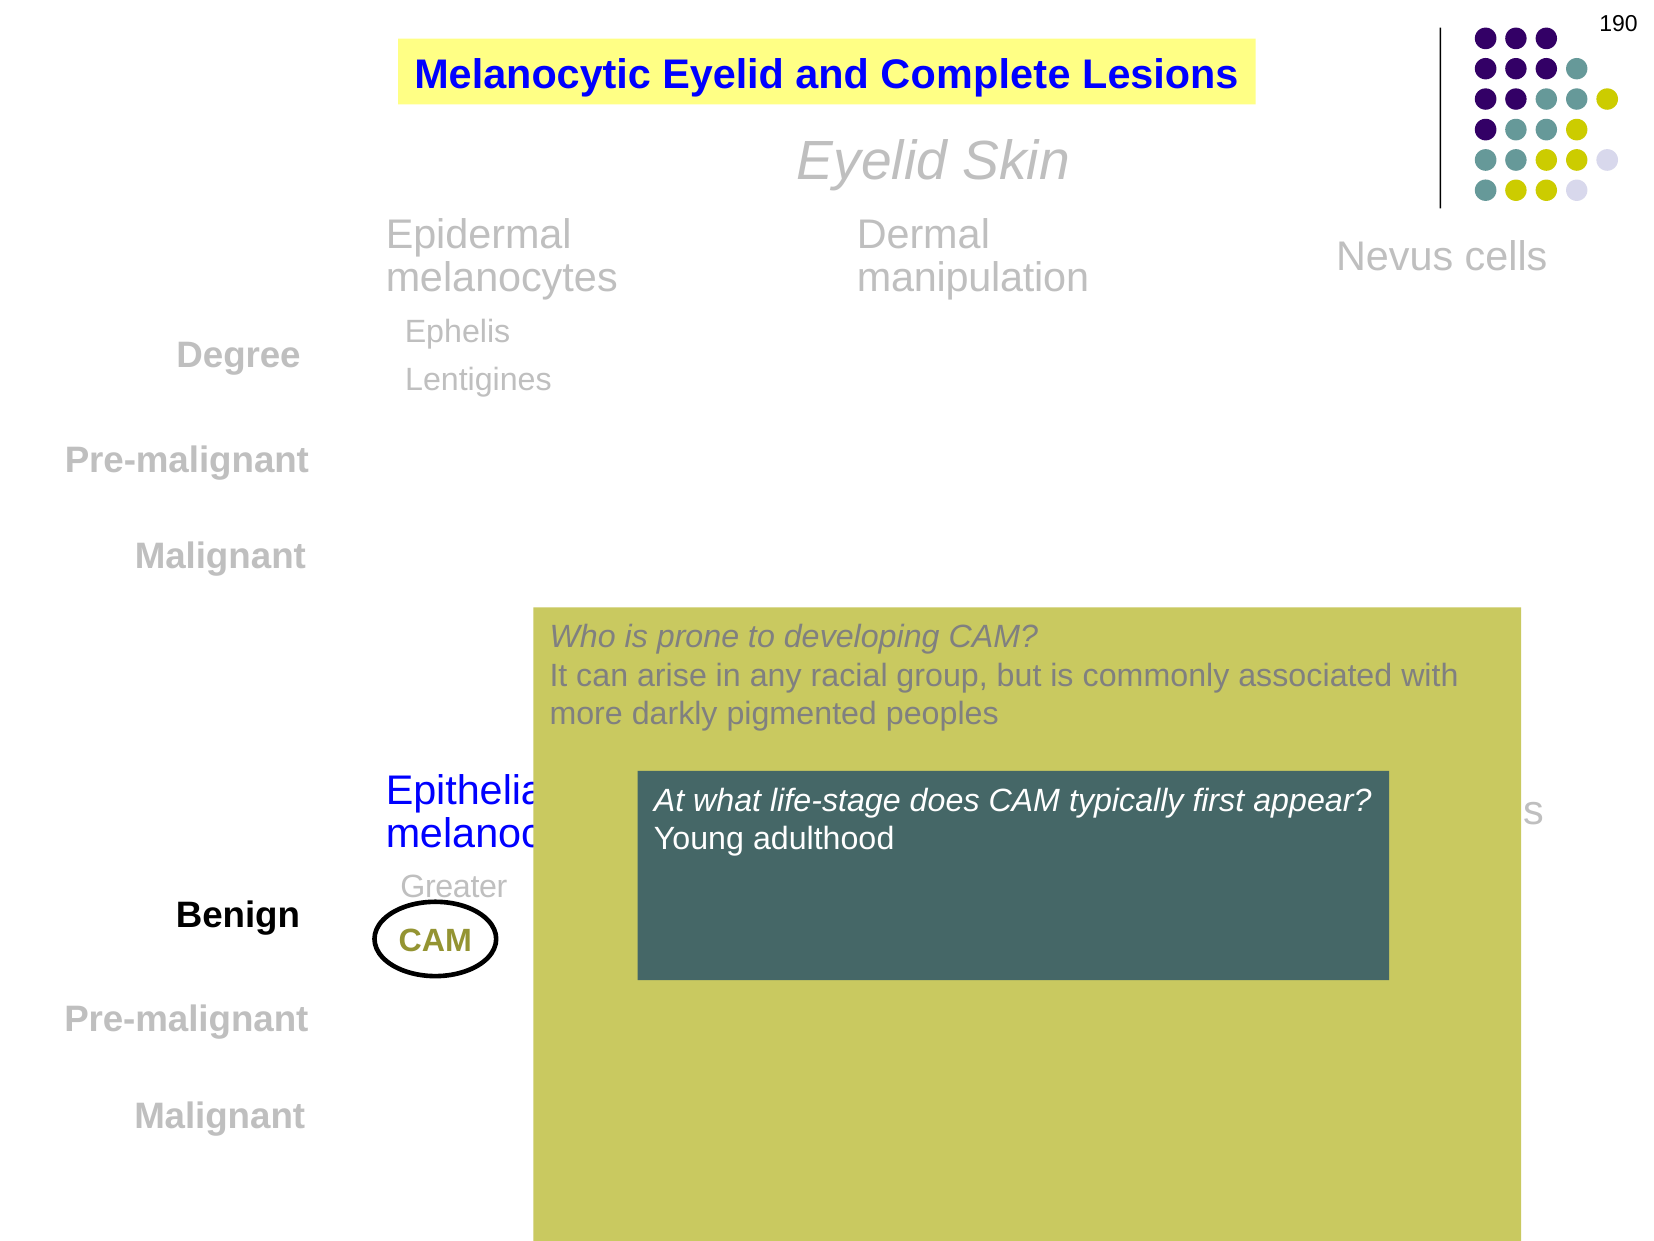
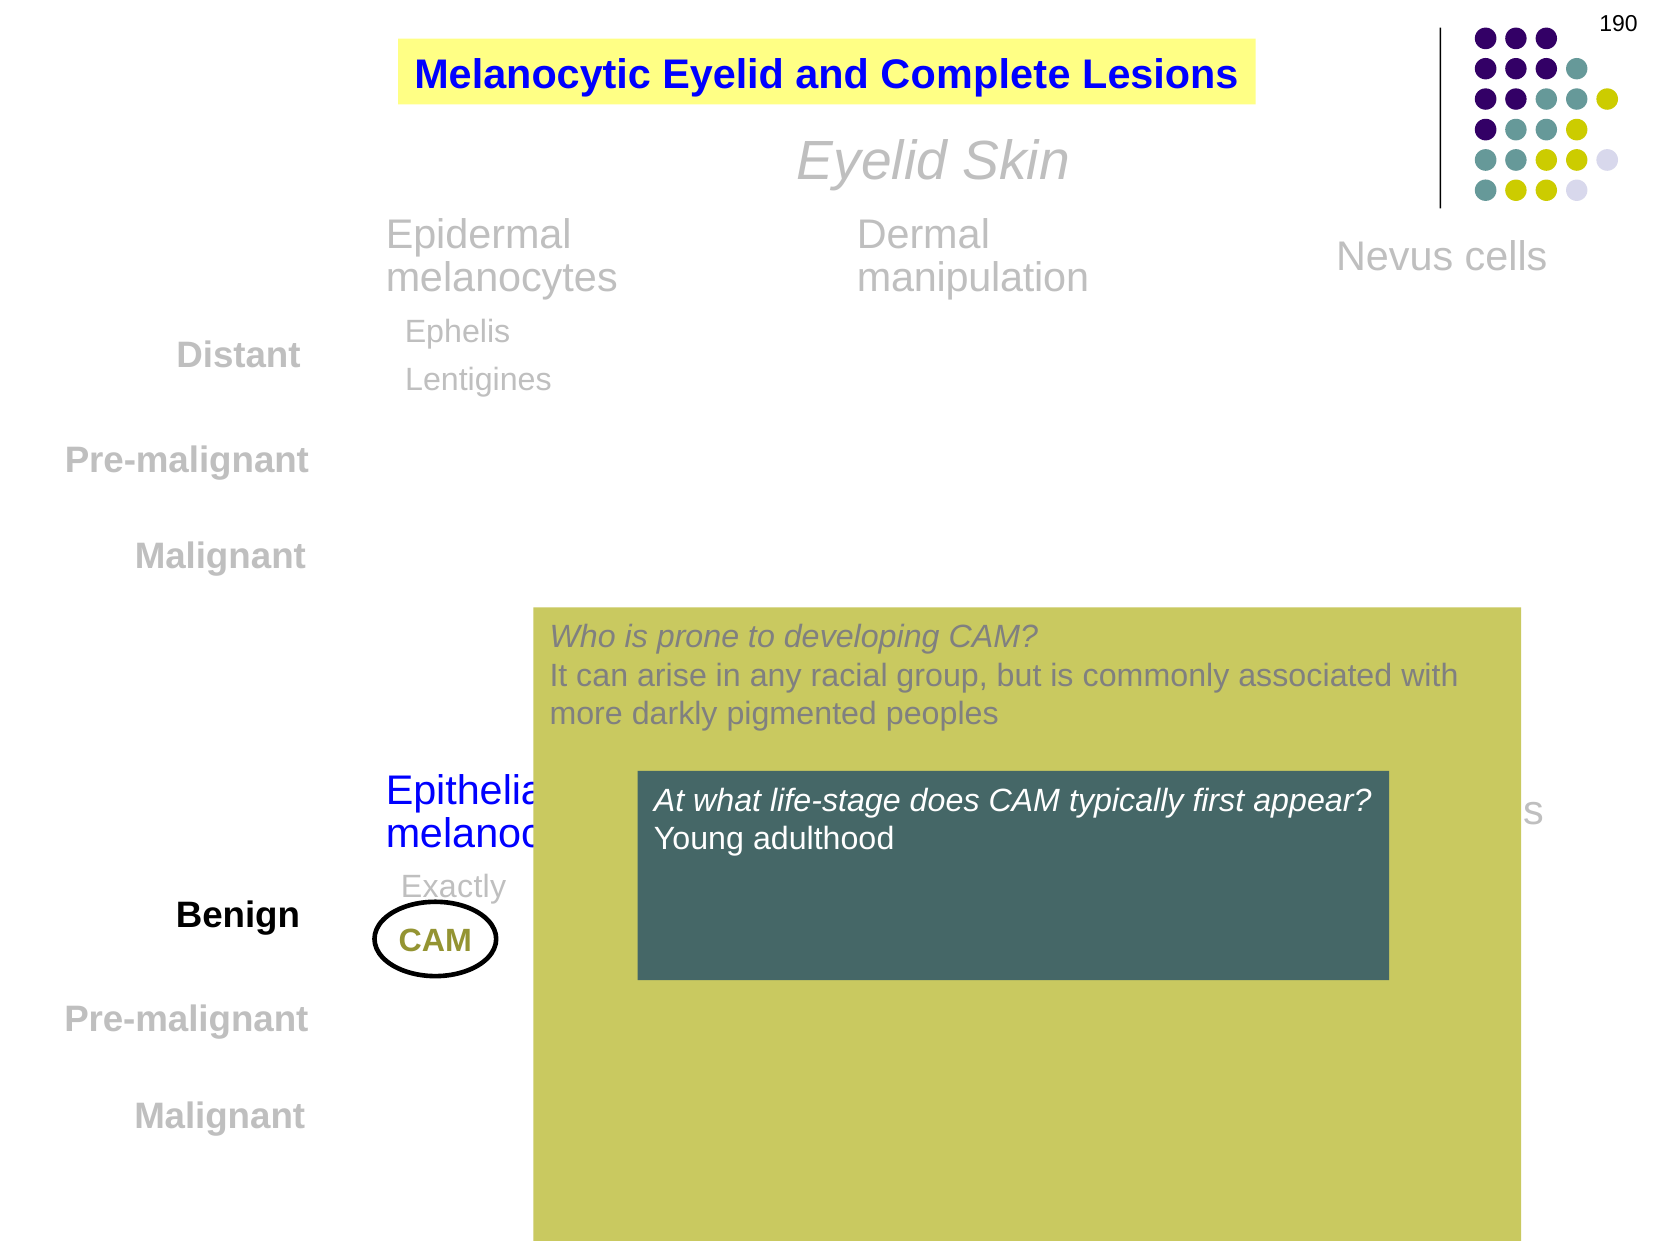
Degree: Degree -> Distant
Greater: Greater -> Exactly
